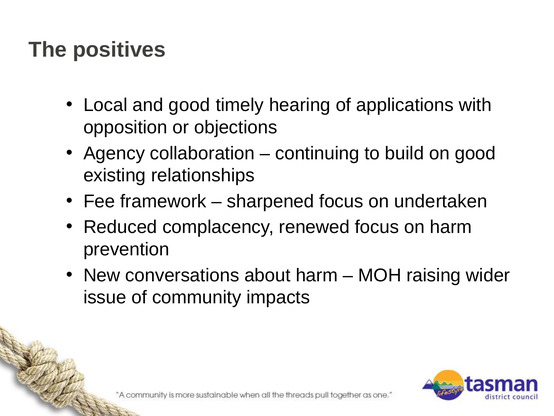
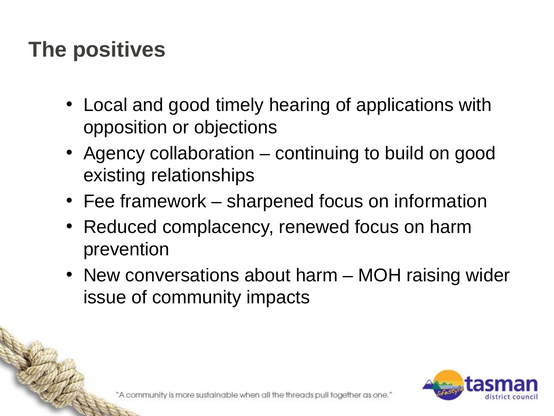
undertaken: undertaken -> information
